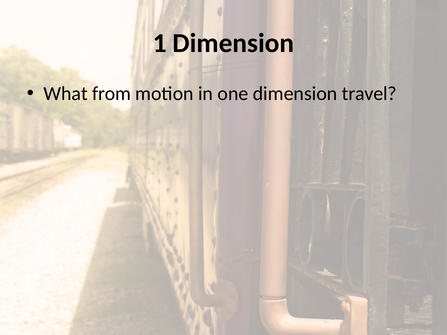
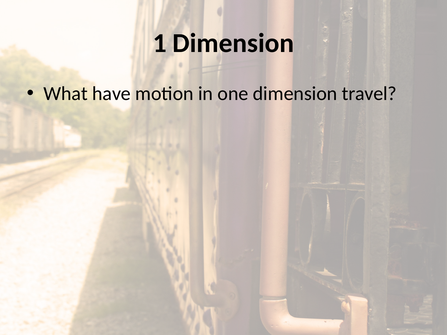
from: from -> have
